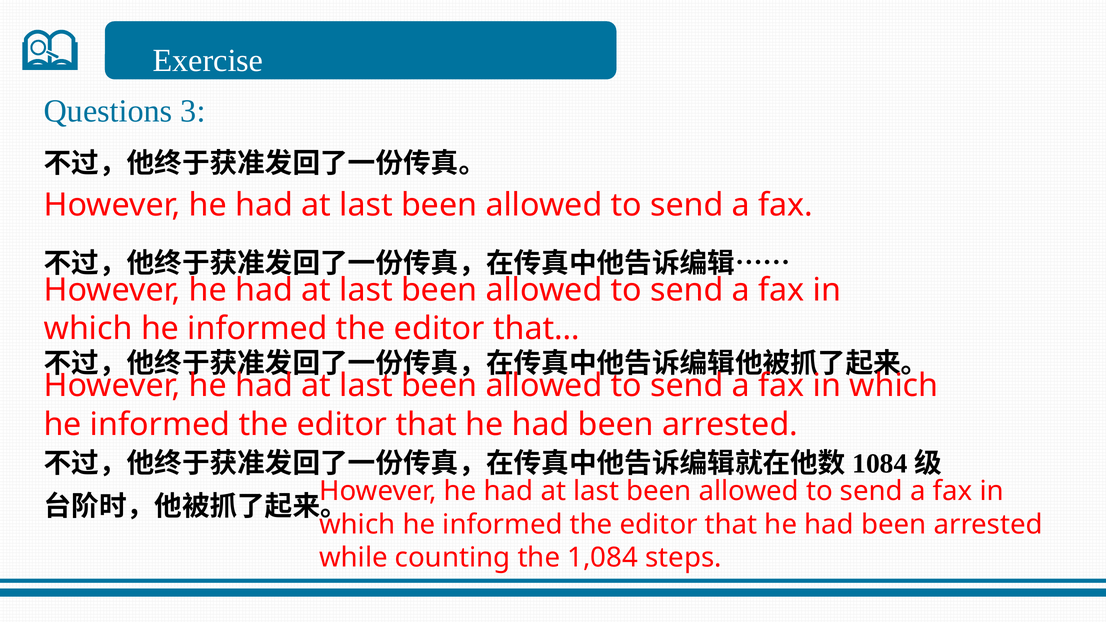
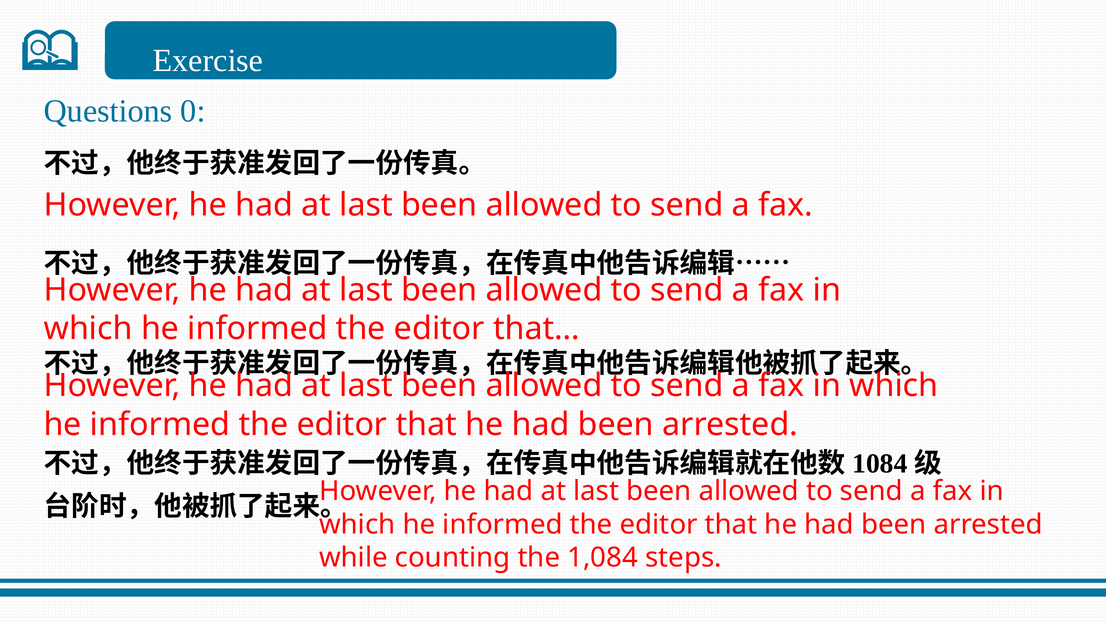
3: 3 -> 0
